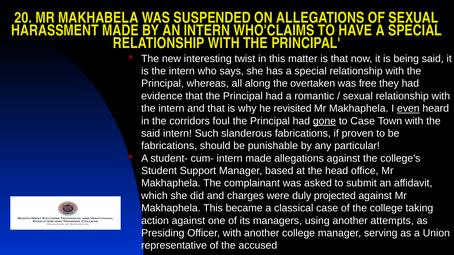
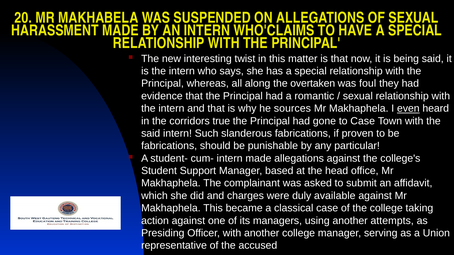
free: free -> foul
revisited: revisited -> sources
foul: foul -> true
gone underline: present -> none
projected: projected -> available
